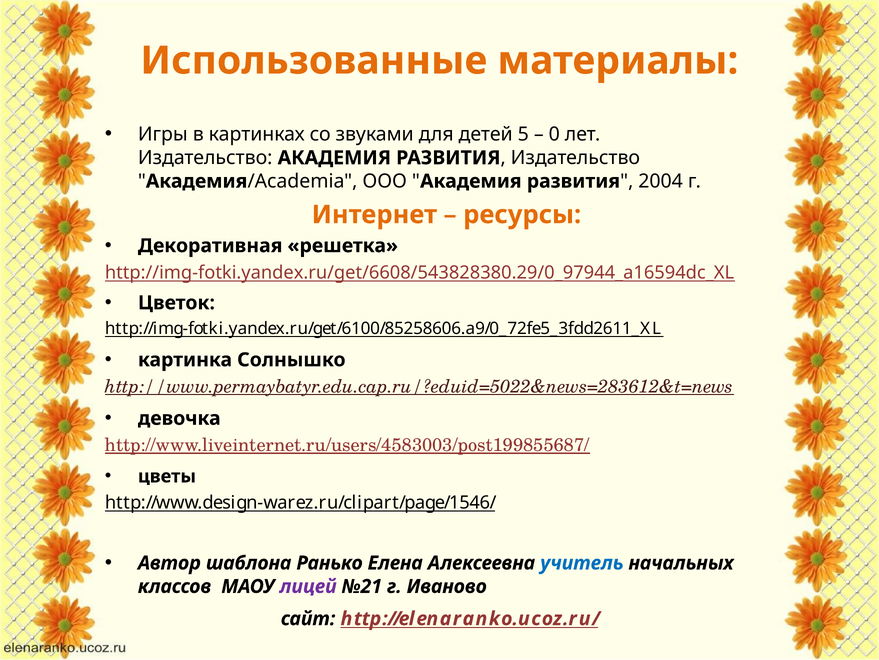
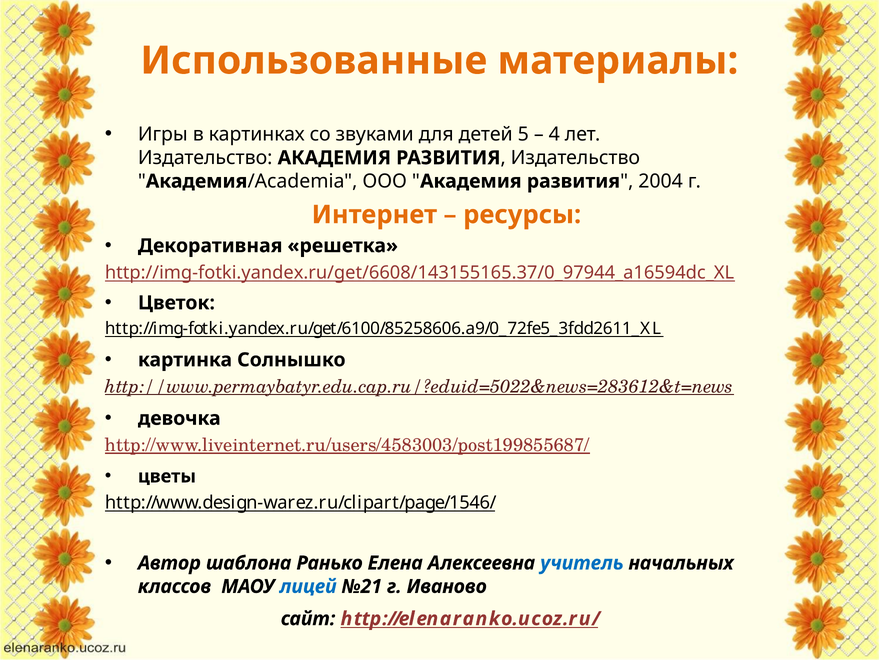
0: 0 -> 4
http://img-fotki.yandex.ru/get/6608/543828380.29/0_97944_a16594dc_XL: http://img-fotki.yandex.ru/get/6608/543828380.29/0_97944_a16594dc_XL -> http://img-fotki.yandex.ru/get/6608/143155165.37/0_97944_a16594dc_XL
лицей colour: purple -> blue
